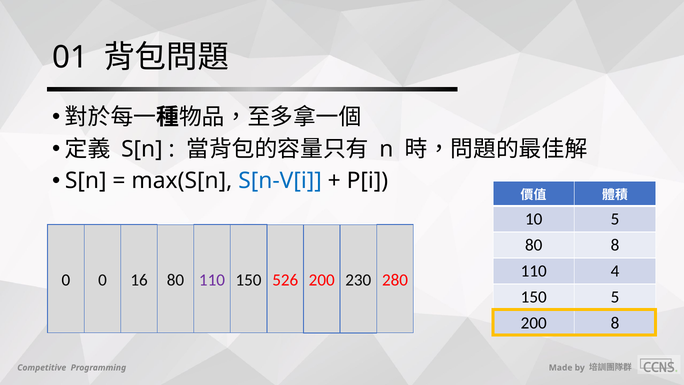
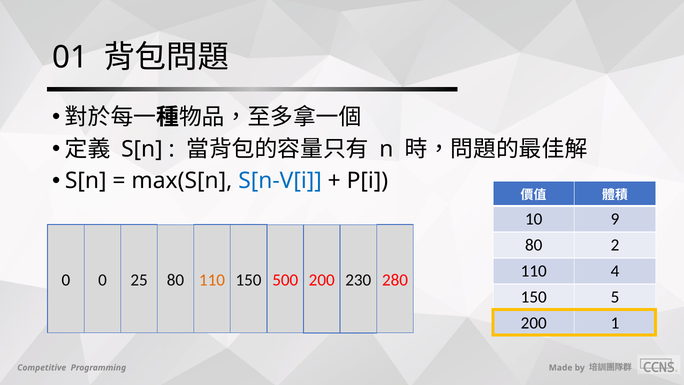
10 5: 5 -> 9
80 8: 8 -> 2
16: 16 -> 25
110 at (212, 280) colour: purple -> orange
526: 526 -> 500
200 8: 8 -> 1
